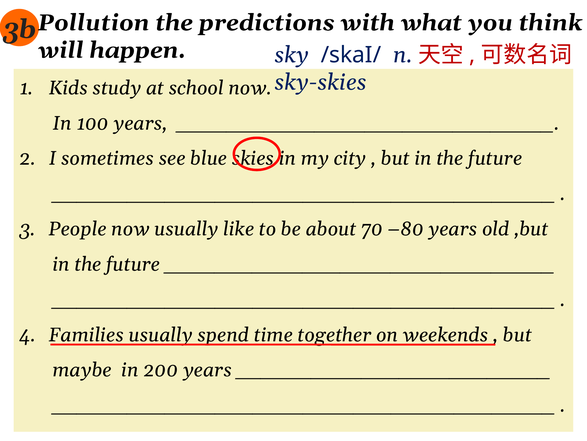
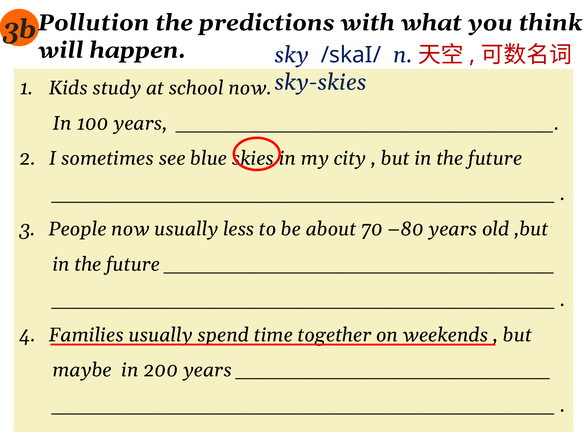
like: like -> less
